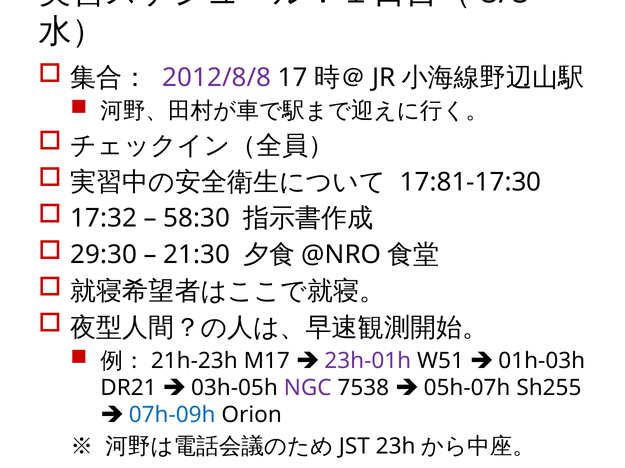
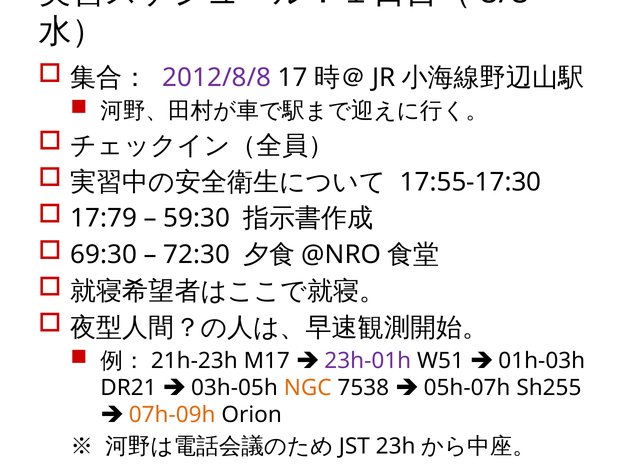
17:81-17:30: 17:81-17:30 -> 17:55-17:30
17:32: 17:32 -> 17:79
58:30: 58:30 -> 59:30
29:30: 29:30 -> 69:30
21:30: 21:30 -> 72:30
NGC colour: purple -> orange
07h-09h colour: blue -> orange
